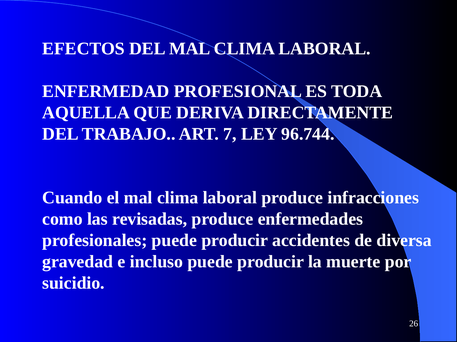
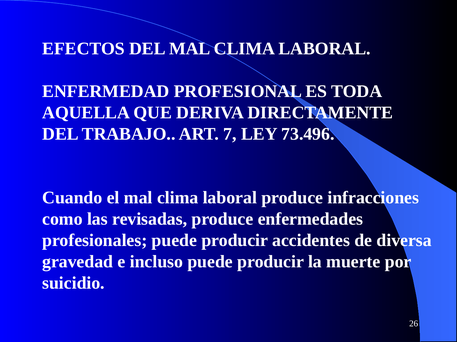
96.744: 96.744 -> 73.496
